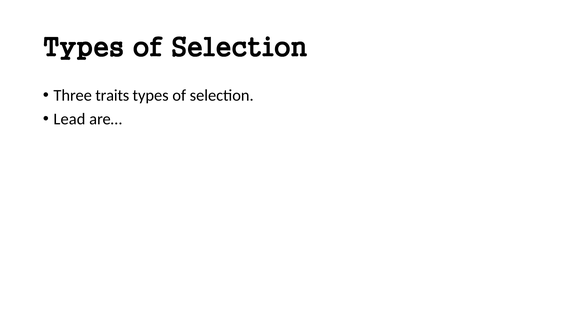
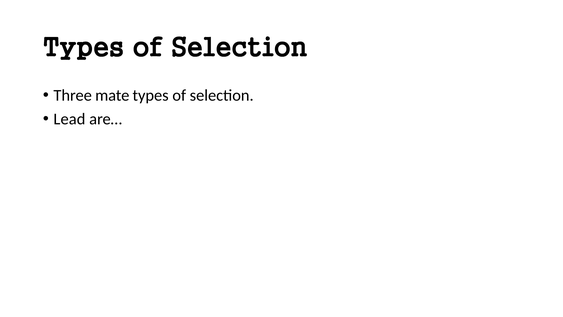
traits: traits -> mate
